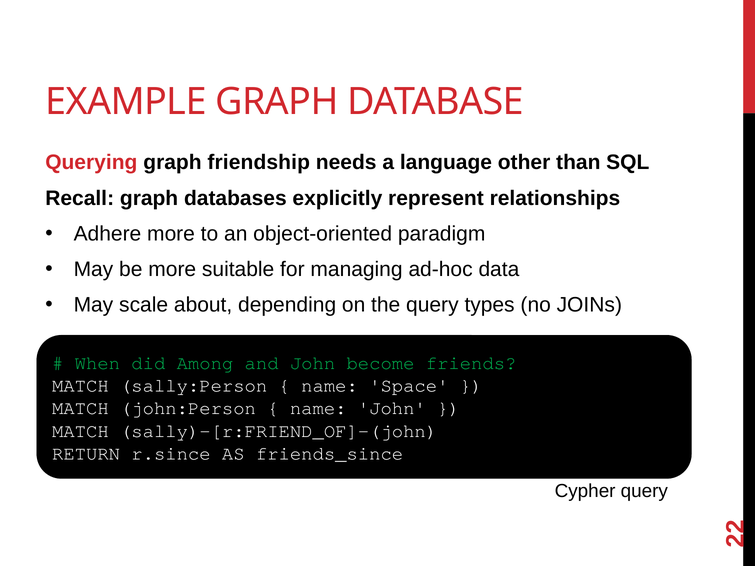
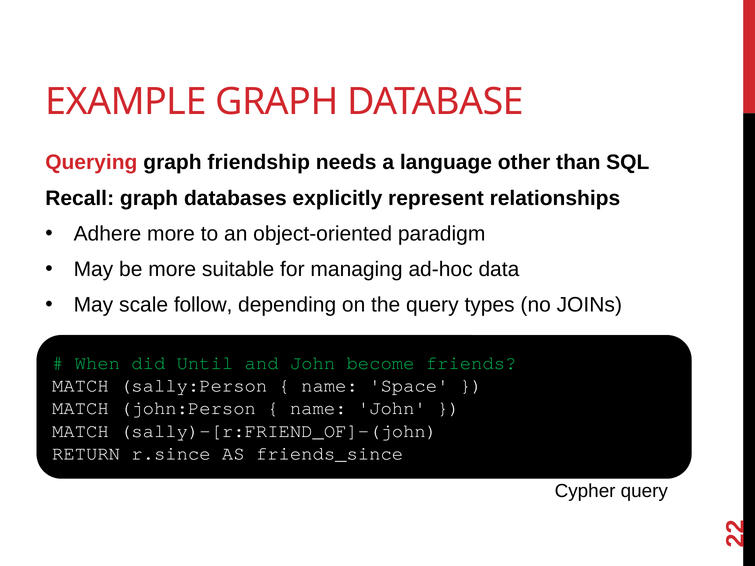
about: about -> follow
Among: Among -> Until
